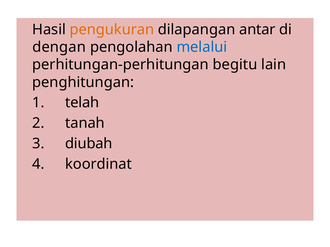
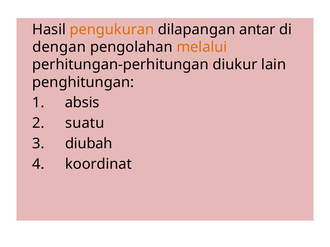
melalui colour: blue -> orange
begitu: begitu -> diukur
telah: telah -> absis
tanah: tanah -> suatu
